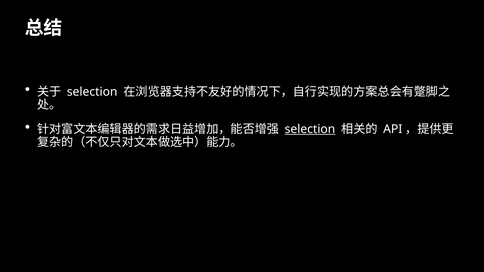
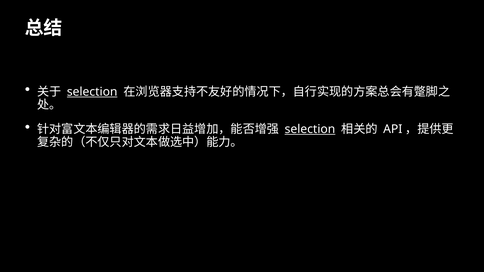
selection at (92, 92) underline: none -> present
